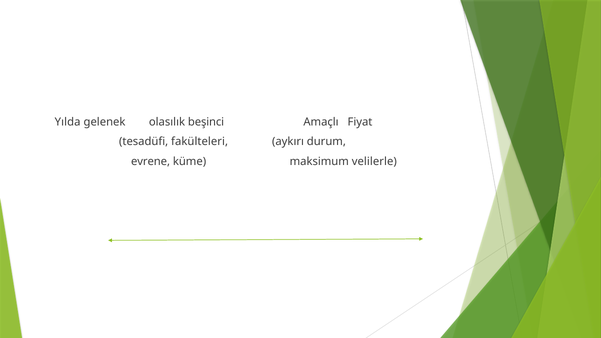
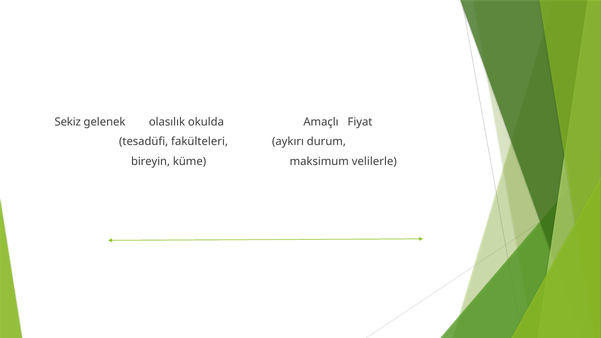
Yılda: Yılda -> Sekiz
beşinci: beşinci -> okulda
evrene: evrene -> bireyin
